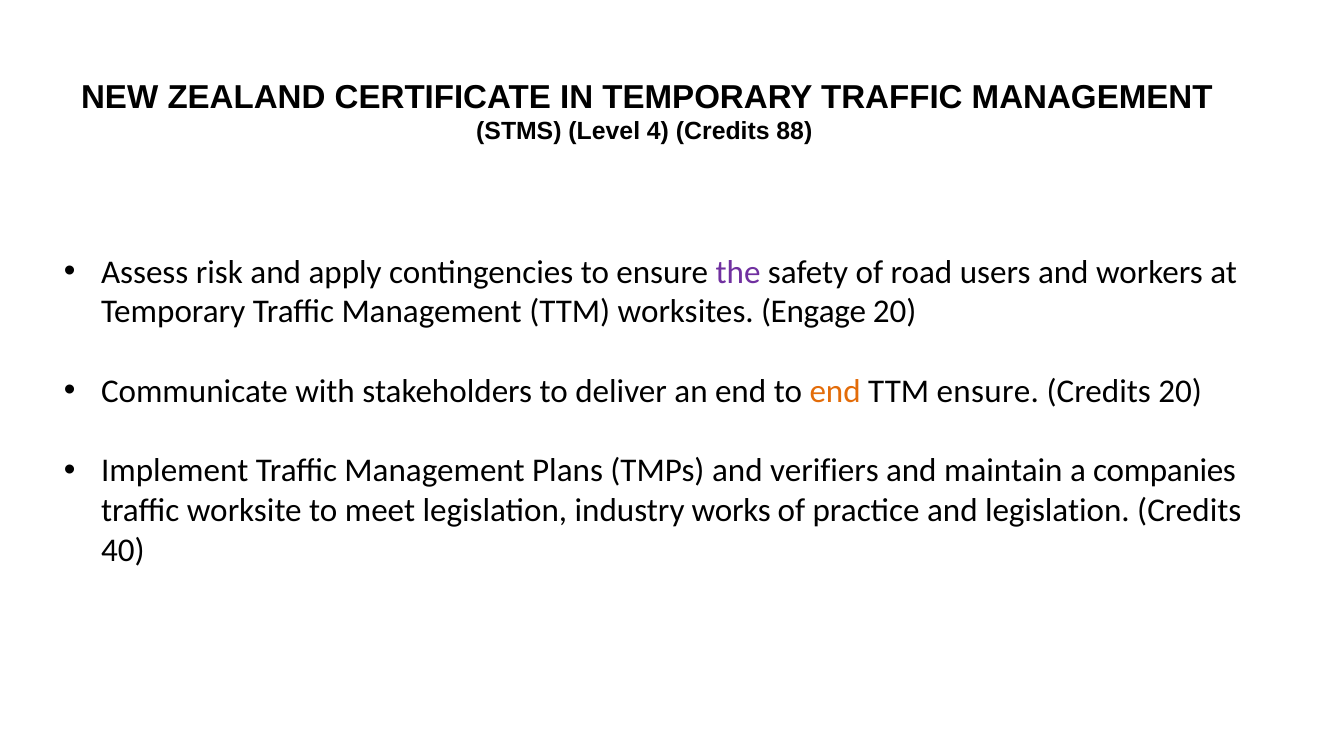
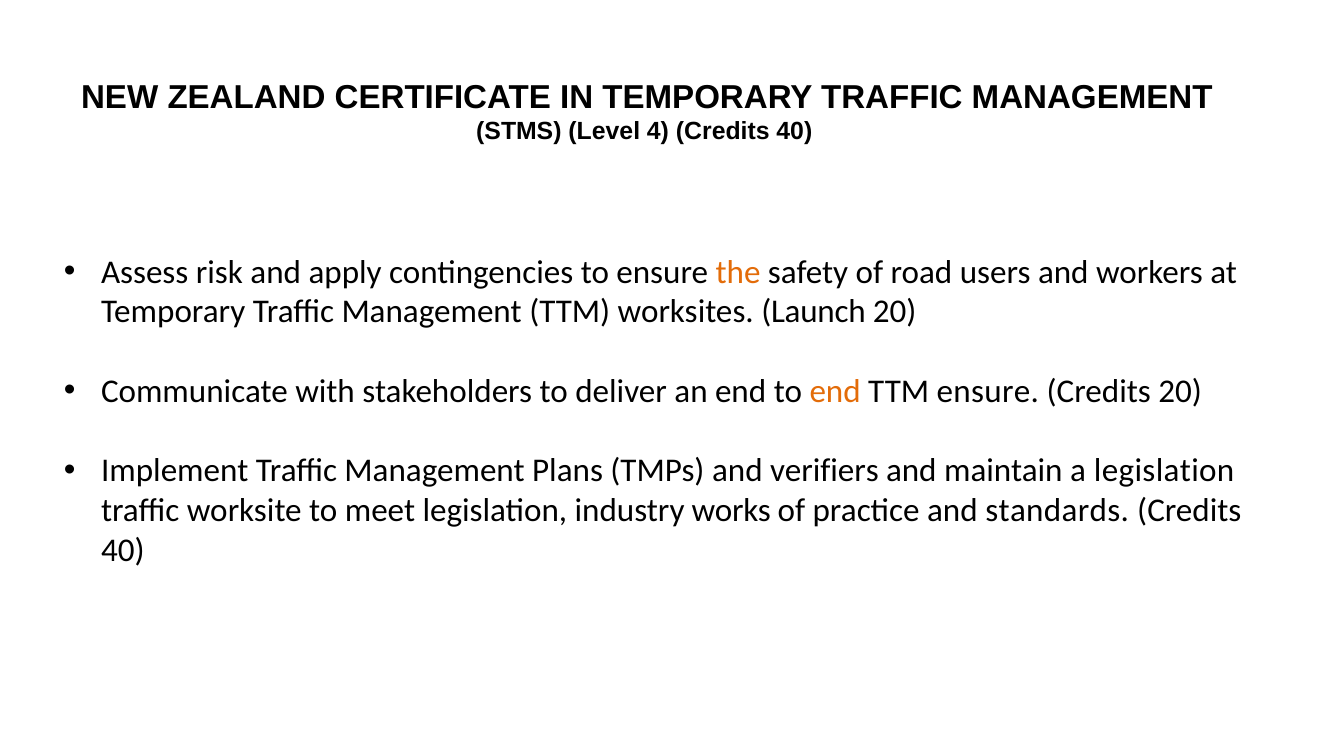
4 Credits 88: 88 -> 40
the colour: purple -> orange
Engage: Engage -> Launch
a companies: companies -> legislation
and legislation: legislation -> standards
